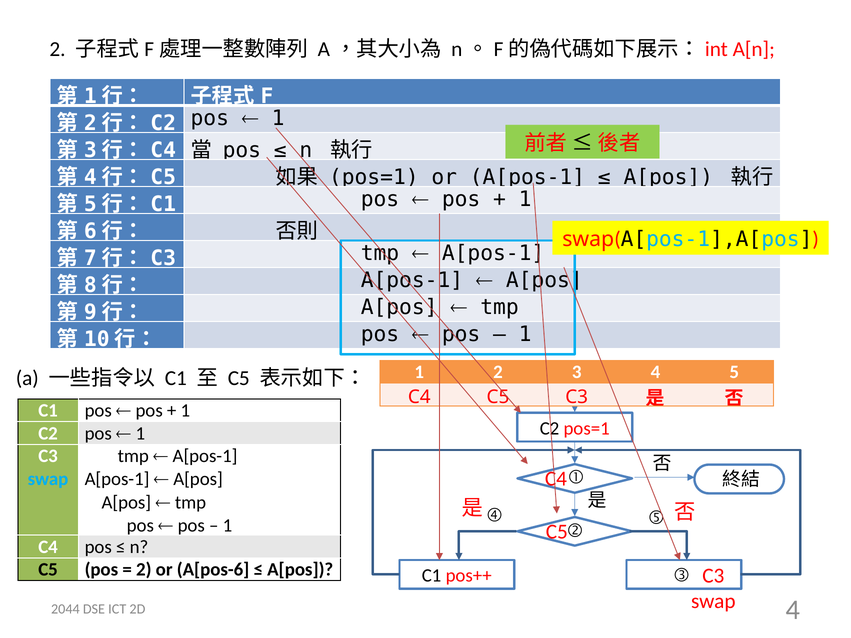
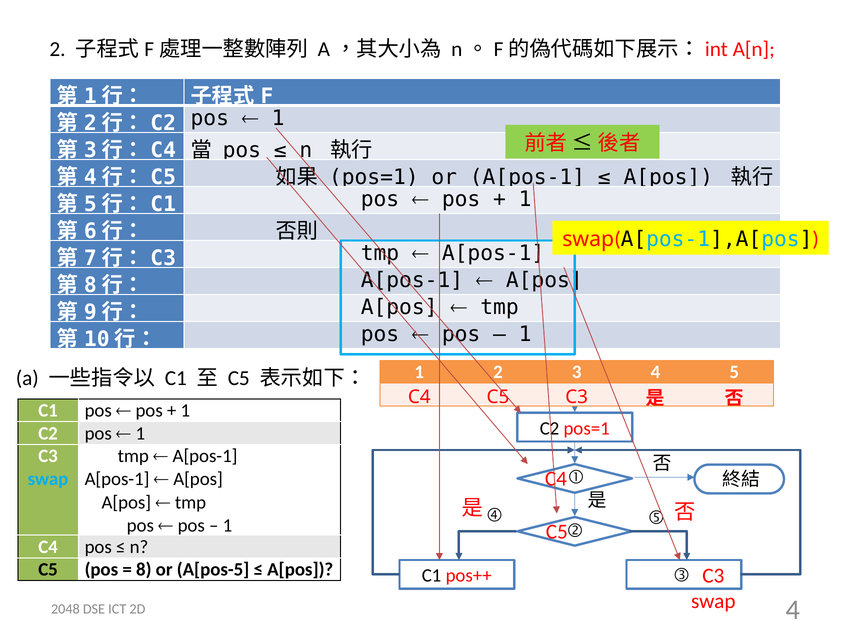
2 at (144, 570): 2 -> 8
A[pos-6: A[pos-6 -> A[pos-5
2044: 2044 -> 2048
